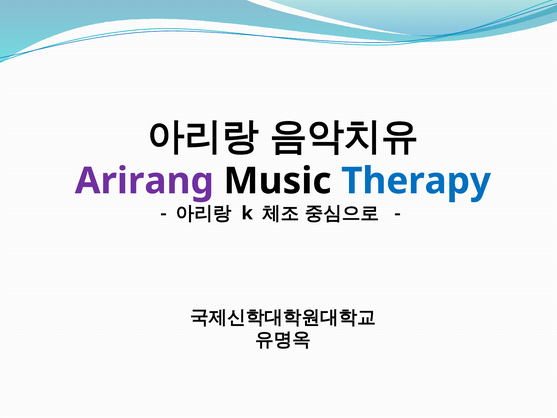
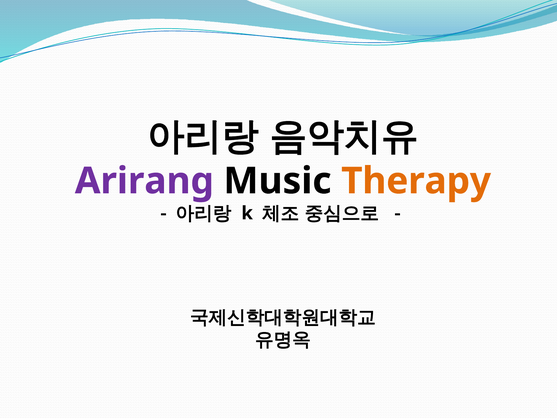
Therapy colour: blue -> orange
